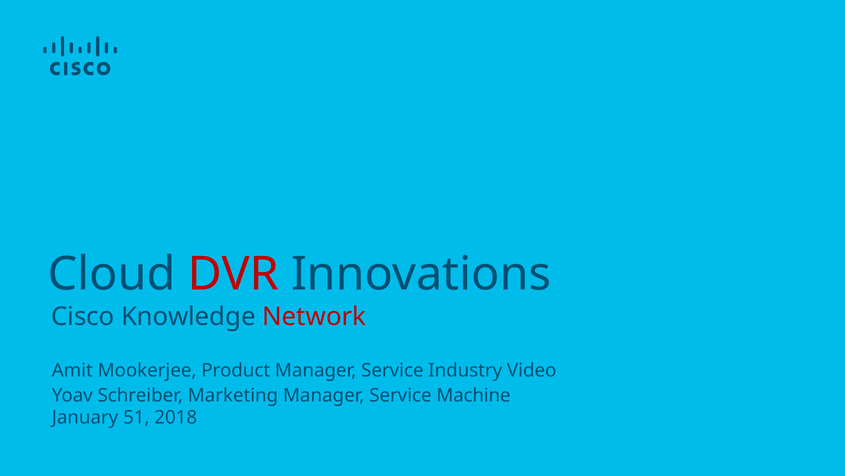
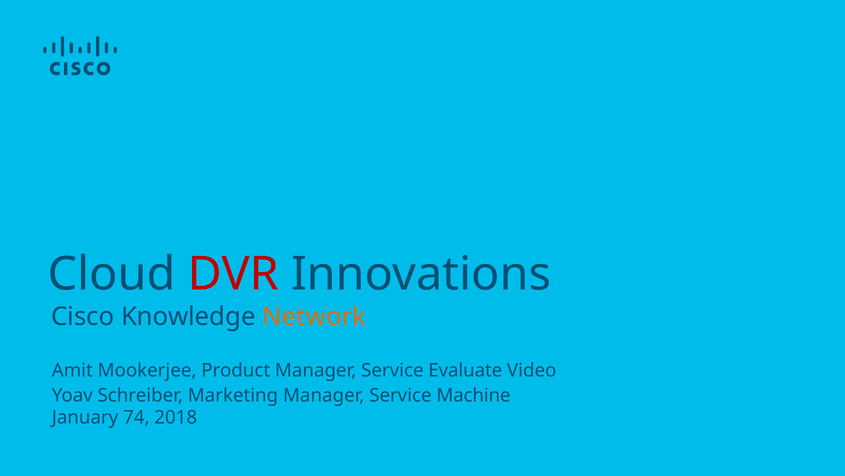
Network colour: red -> orange
Industry: Industry -> Evaluate
51: 51 -> 74
